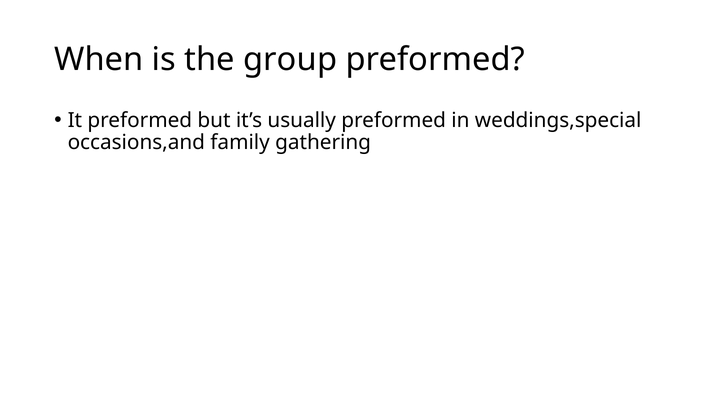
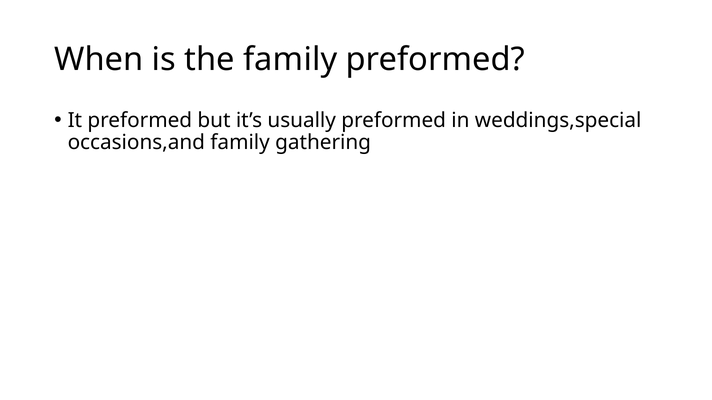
the group: group -> family
